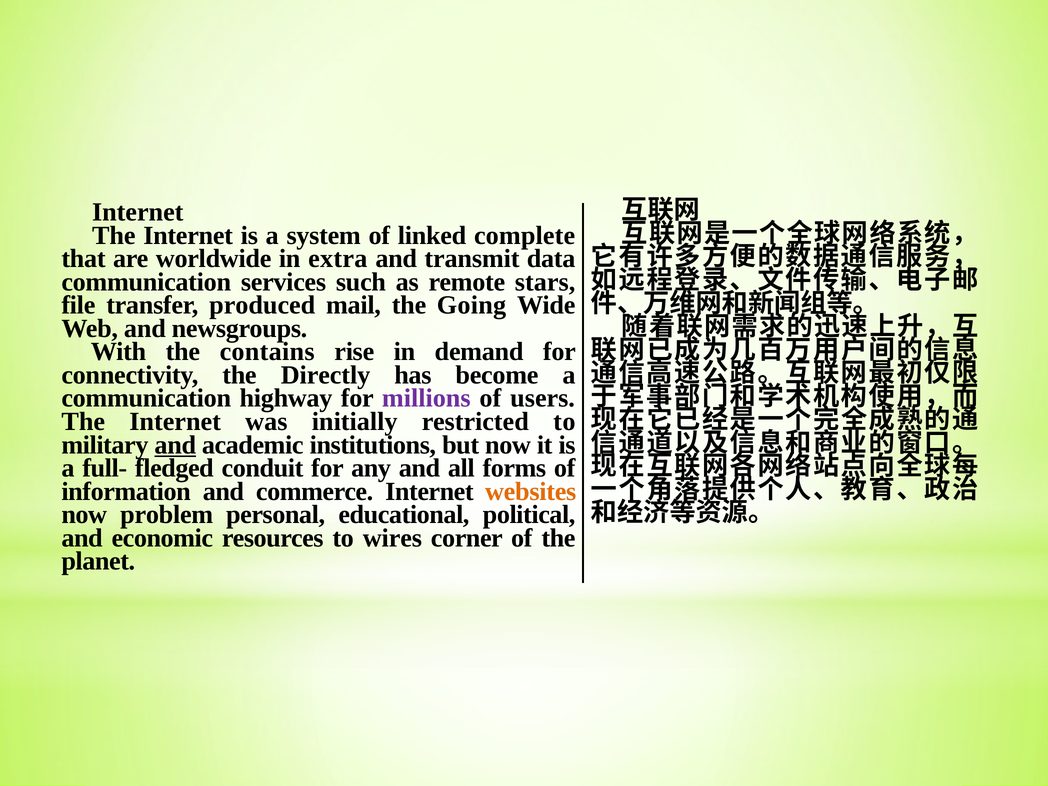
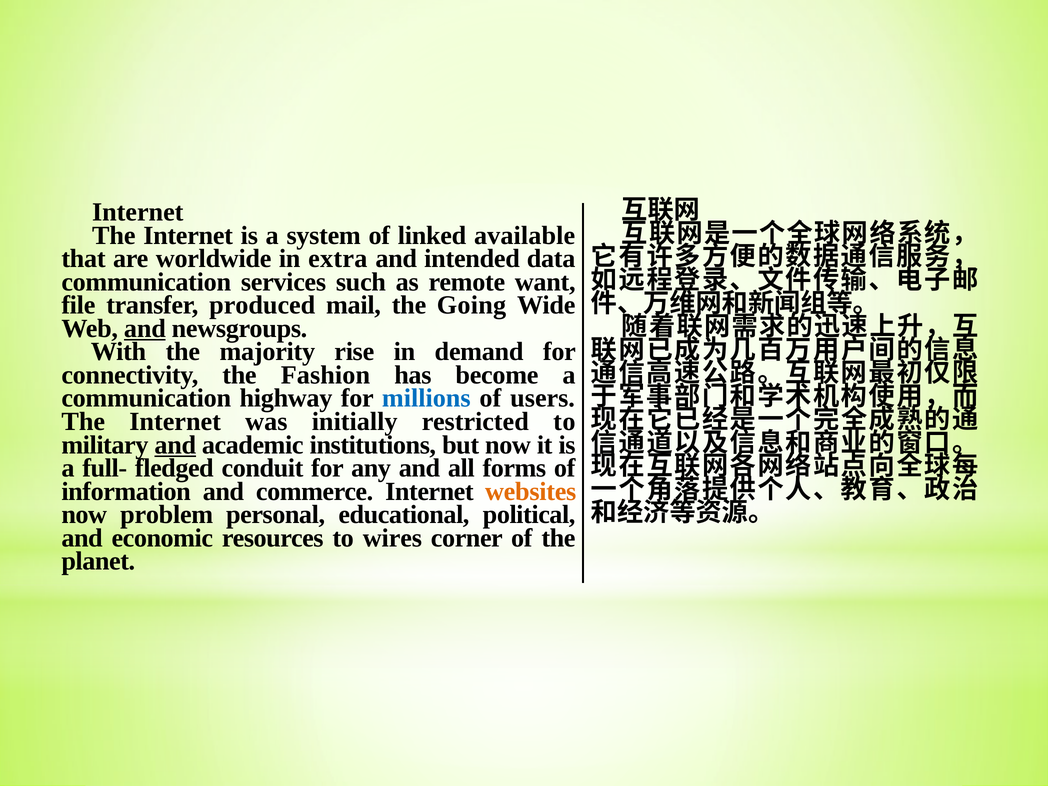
complete: complete -> available
transmit: transmit -> intended
stars: stars -> want
and at (145, 329) underline: none -> present
contains: contains -> majority
Directly: Directly -> Fashion
millions colour: purple -> blue
